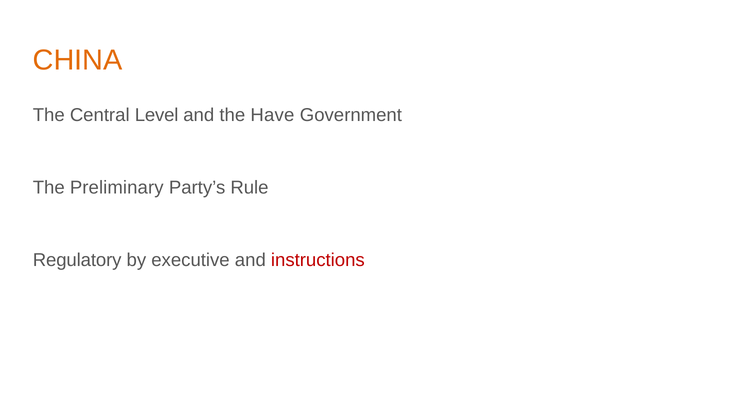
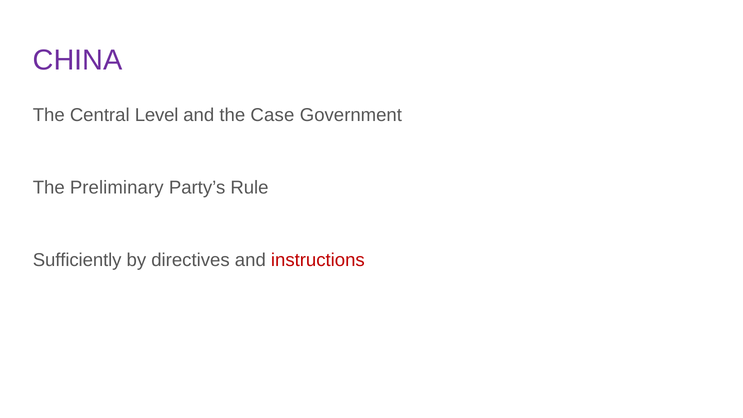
CHINA colour: orange -> purple
Have: Have -> Case
Regulatory: Regulatory -> Sufficiently
executive: executive -> directives
